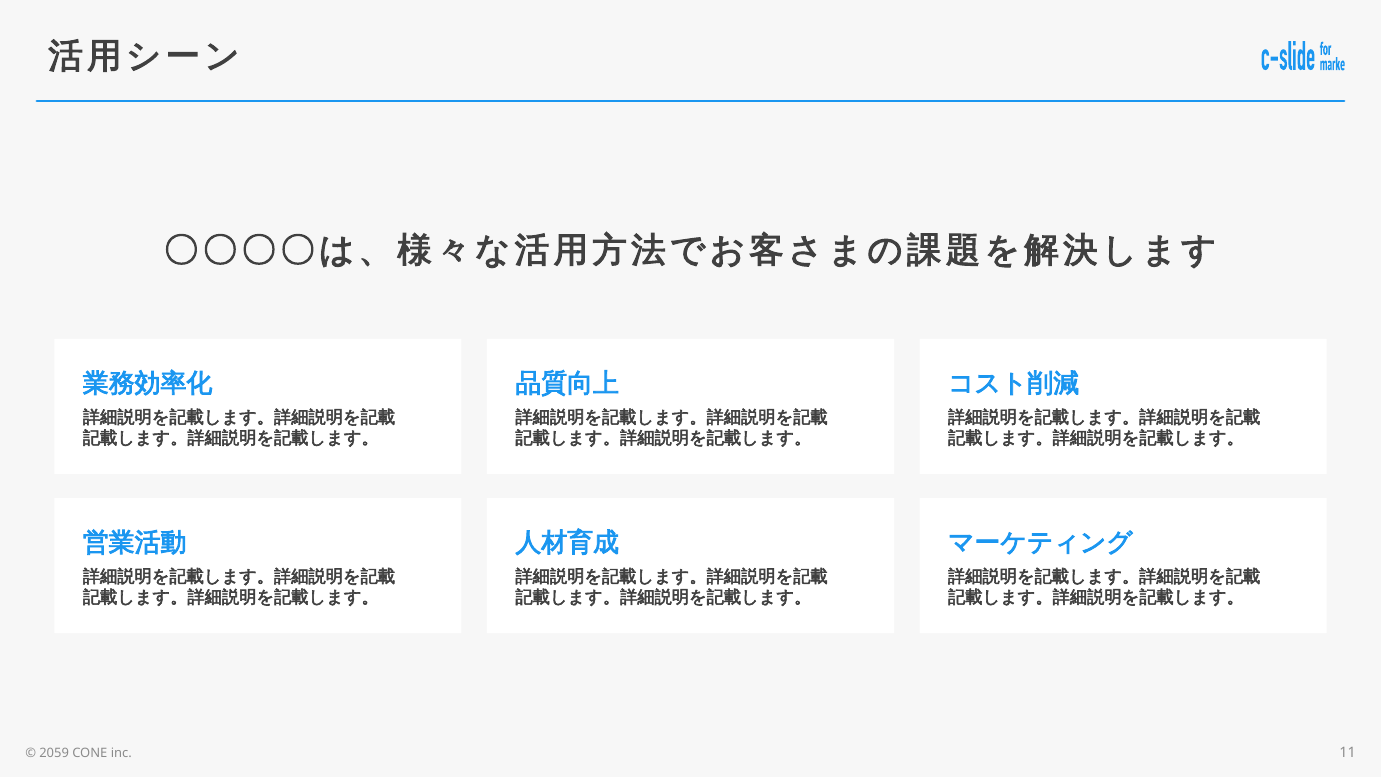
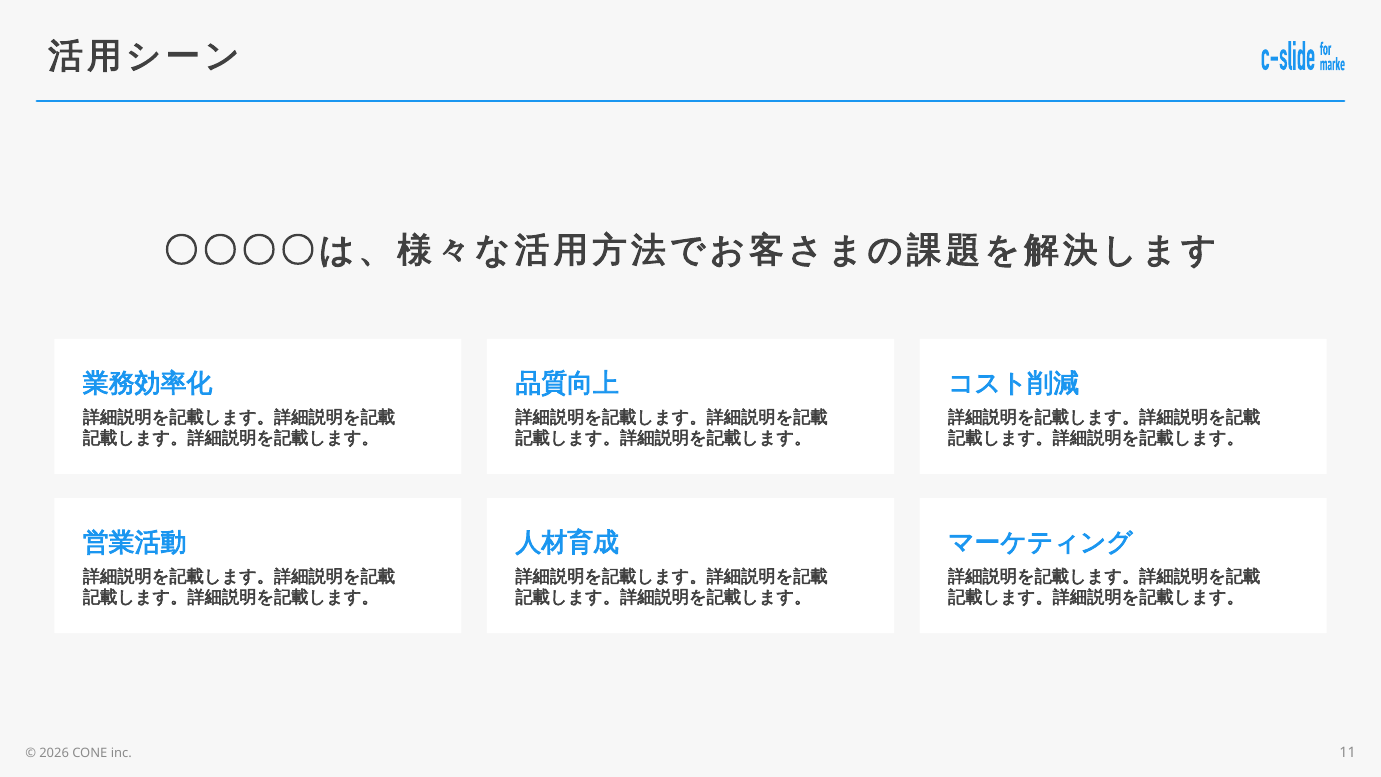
2059: 2059 -> 2026
